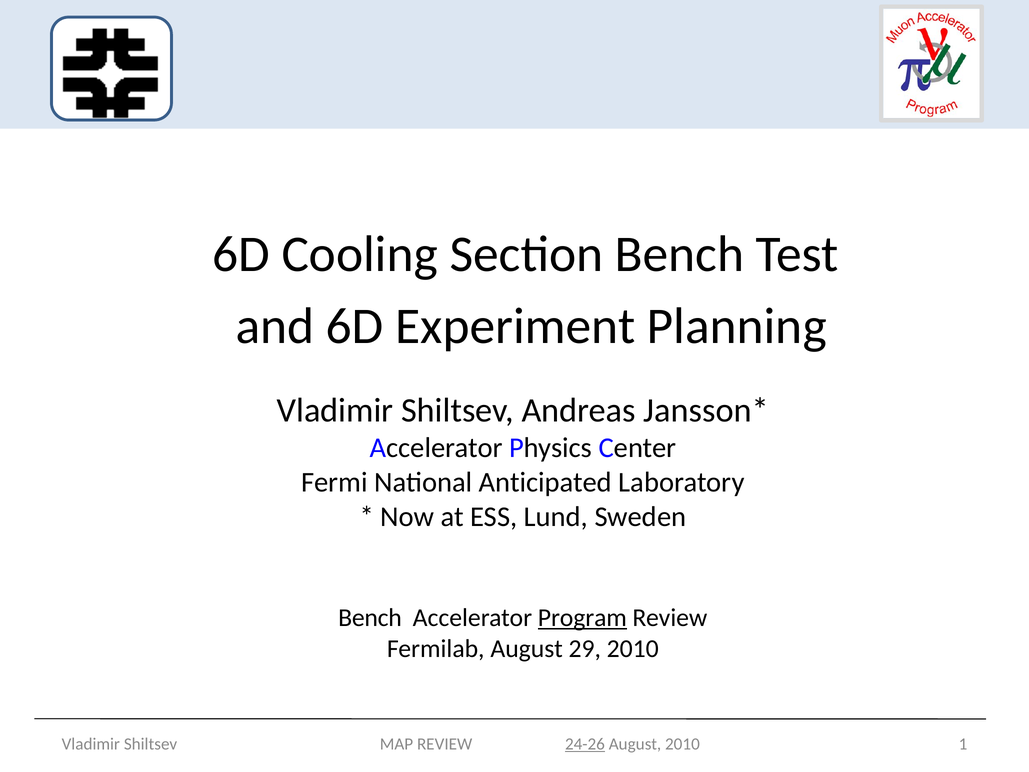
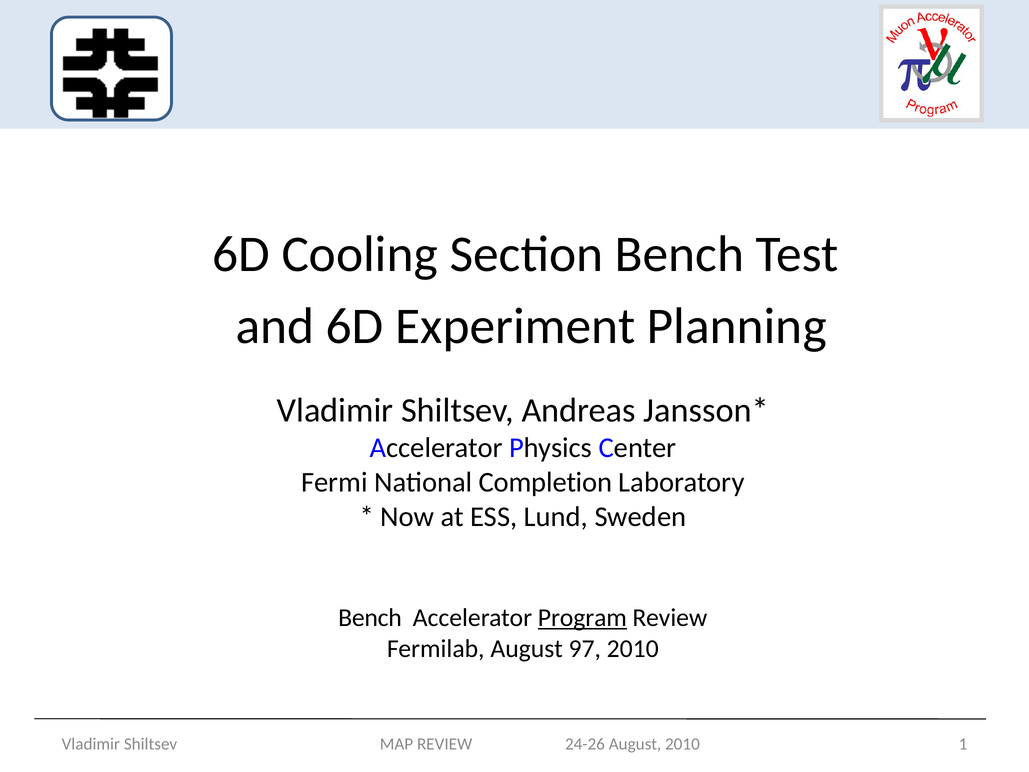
Anticipated: Anticipated -> Completion
29: 29 -> 97
24-26 underline: present -> none
